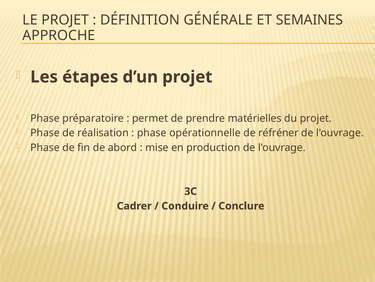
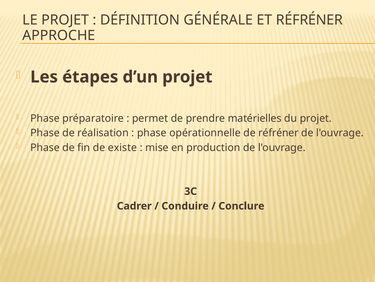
ET SEMAINES: SEMAINES -> RÉFRÉNER
abord: abord -> existe
